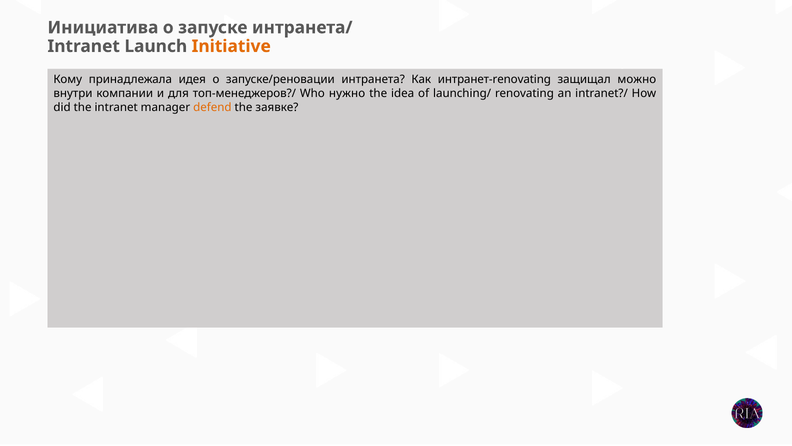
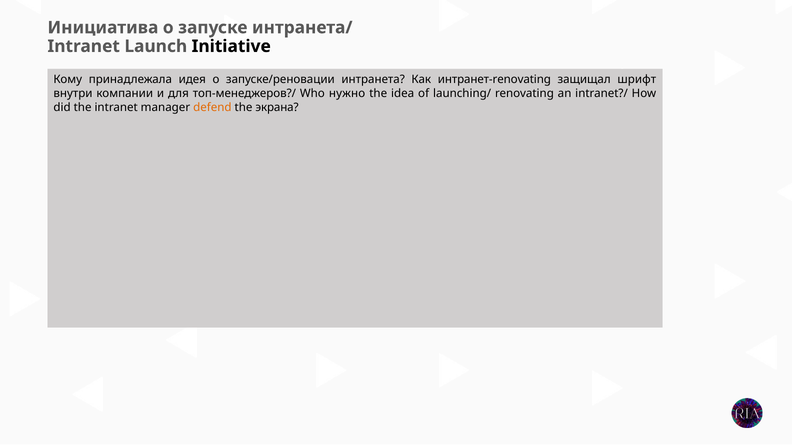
Initiative colour: orange -> black
можно: можно -> шрифт
заявке: заявке -> экрана
